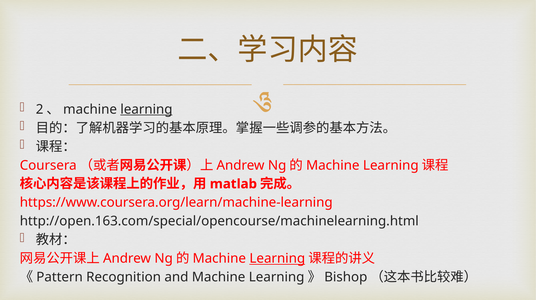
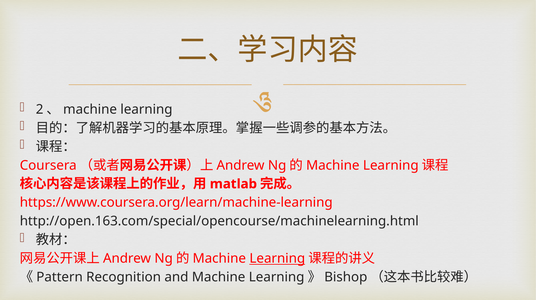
learning at (146, 109) underline: present -> none
